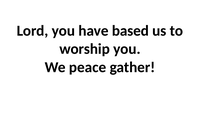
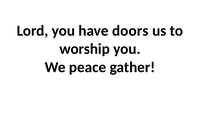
based: based -> doors
